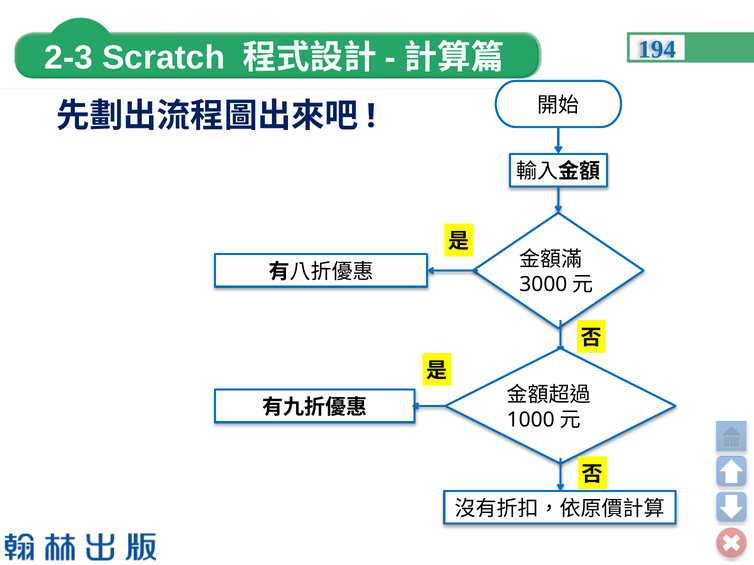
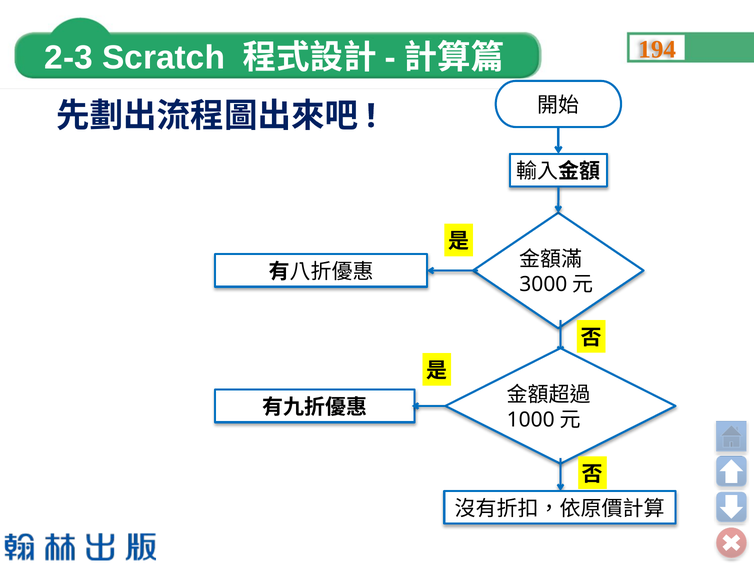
194 colour: blue -> orange
